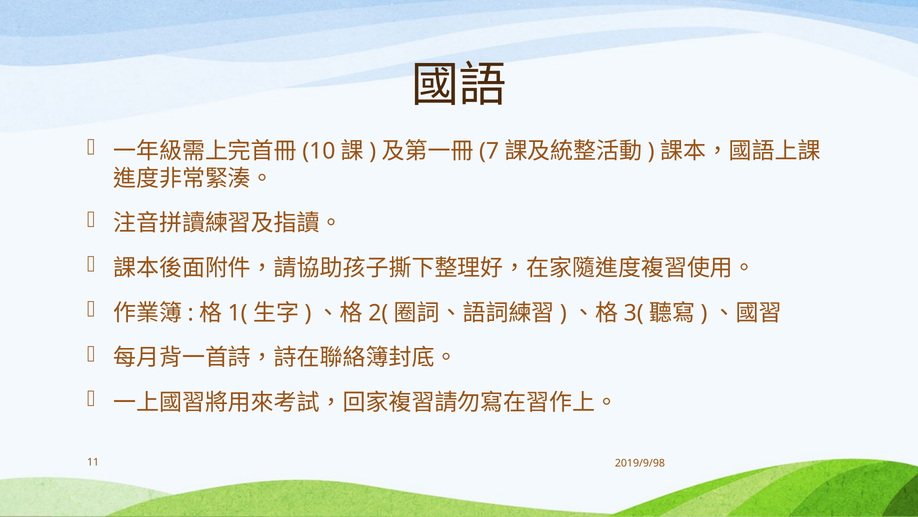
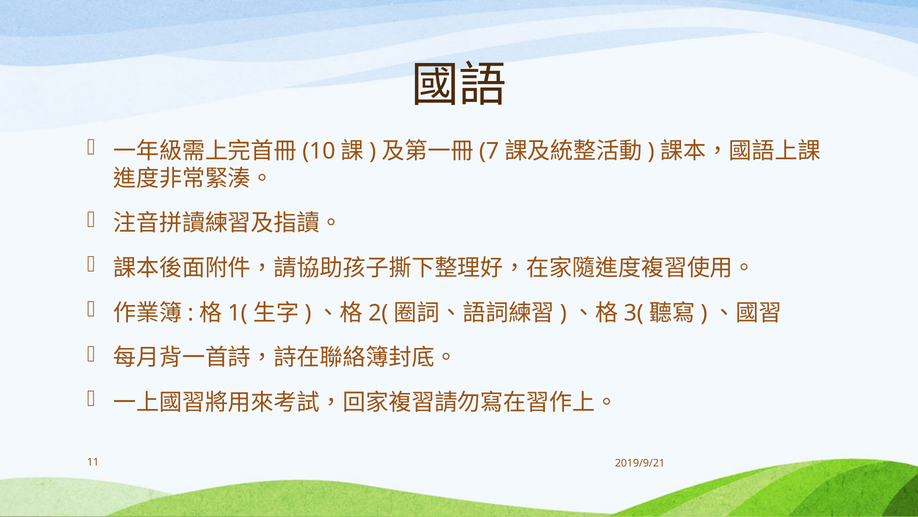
2019/9/98: 2019/9/98 -> 2019/9/21
